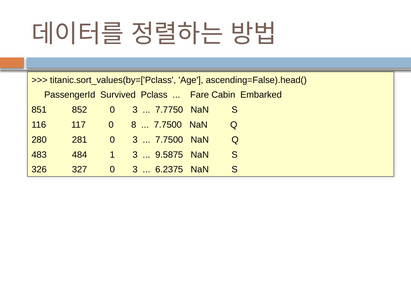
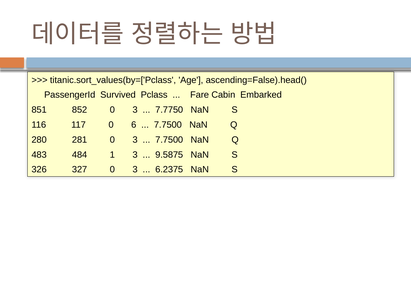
8: 8 -> 6
